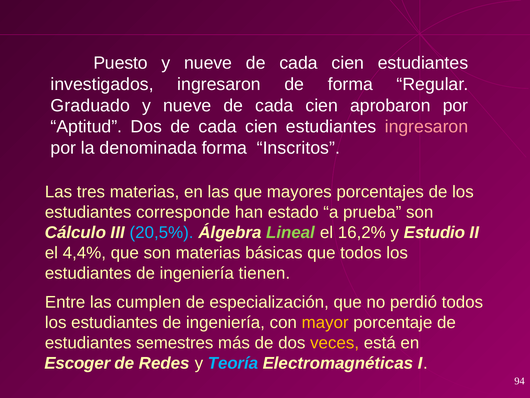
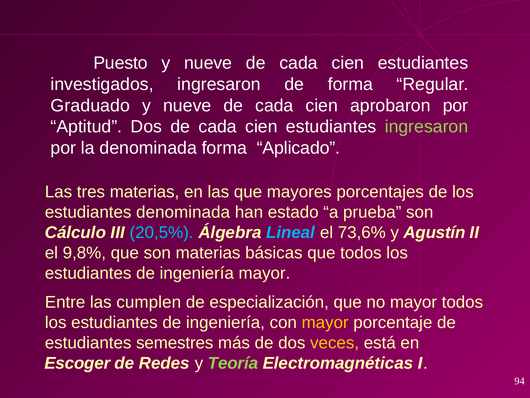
ingresaron at (426, 127) colour: pink -> light green
Inscritos: Inscritos -> Aplicado
estudiantes corresponde: corresponde -> denominada
Lineal colour: light green -> light blue
16,2%: 16,2% -> 73,6%
Estudio: Estudio -> Agustín
4,4%: 4,4% -> 9,8%
ingeniería tienen: tienen -> mayor
no perdió: perdió -> mayor
Teoría colour: light blue -> light green
